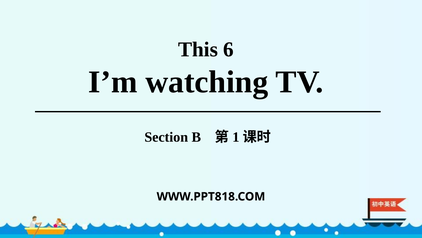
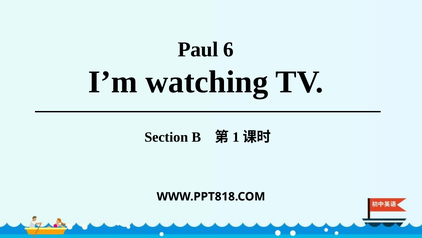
This: This -> Paul
